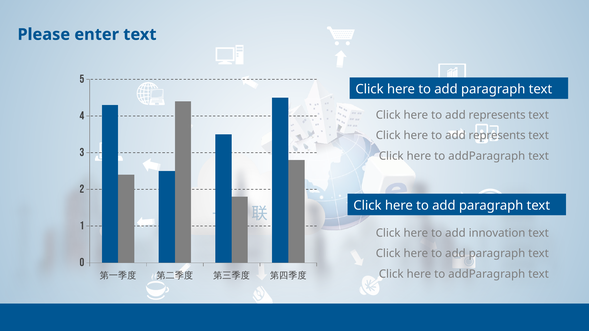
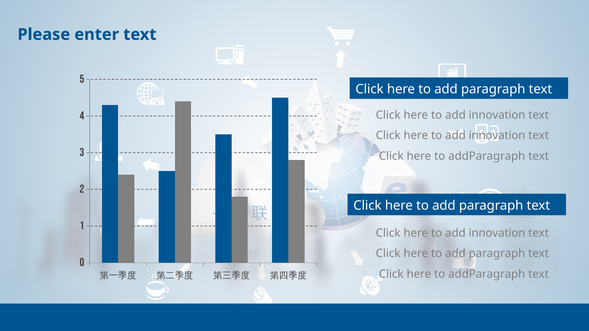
represents at (497, 115): represents -> innovation
represents at (497, 136): represents -> innovation
